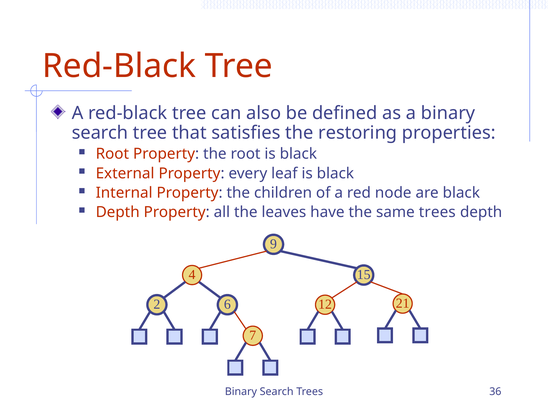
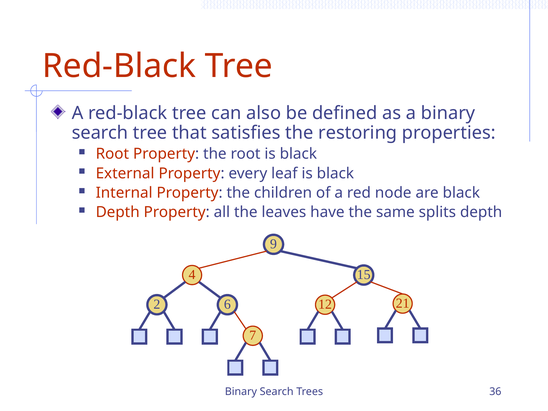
same trees: trees -> splits
